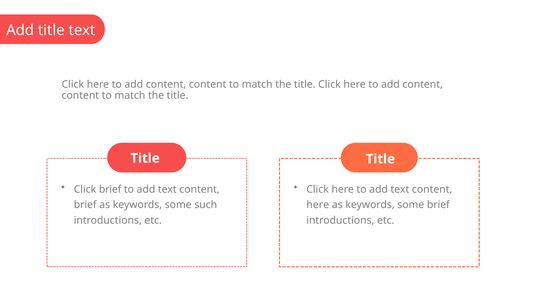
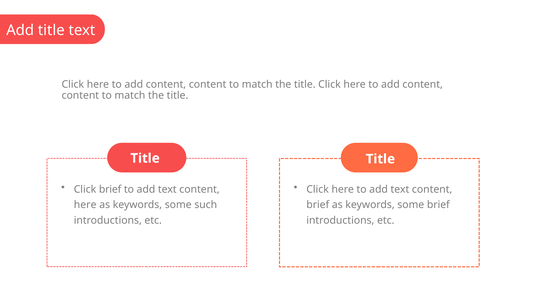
brief at (85, 205): brief -> here
here at (318, 205): here -> brief
